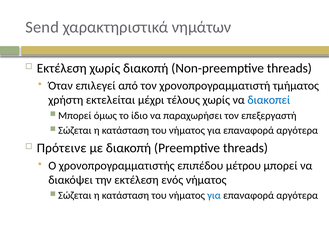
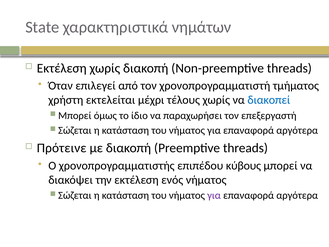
Send: Send -> State
μέτρου: μέτρου -> κύβους
για at (214, 195) colour: blue -> purple
